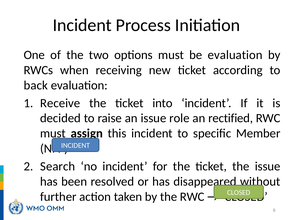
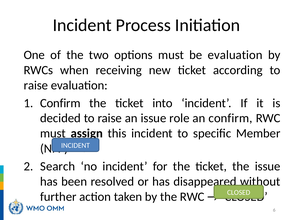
back at (36, 85): back -> raise
Receive at (60, 103): Receive -> Confirm
an rectified: rectified -> confirm
